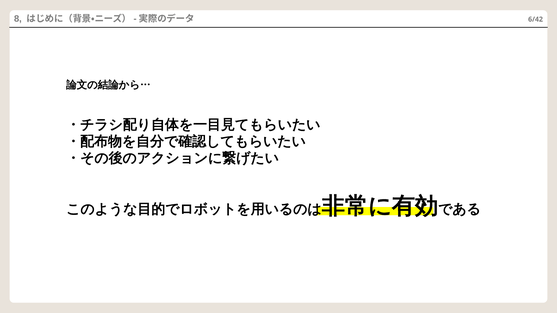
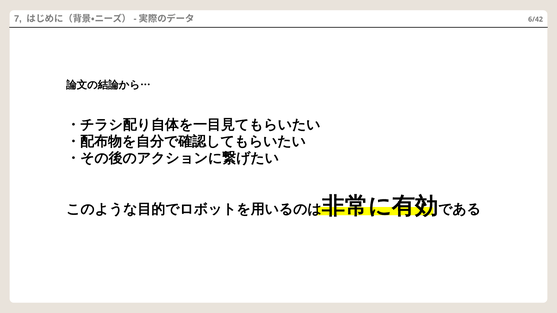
8: 8 -> 7
